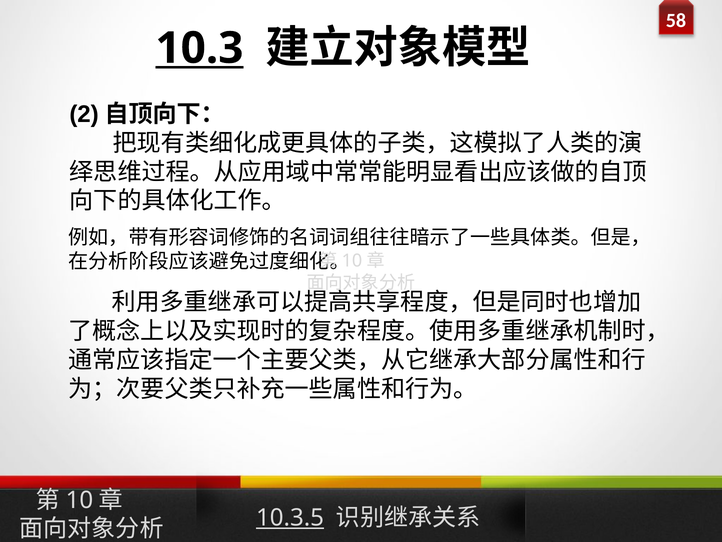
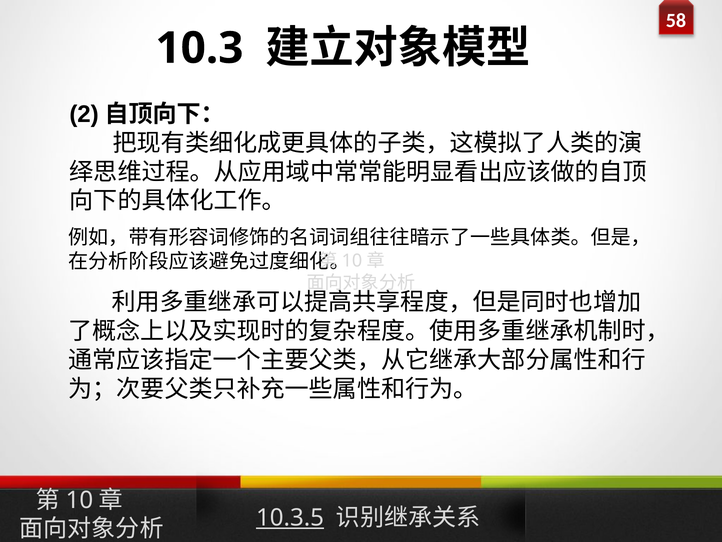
10.3 underline: present -> none
